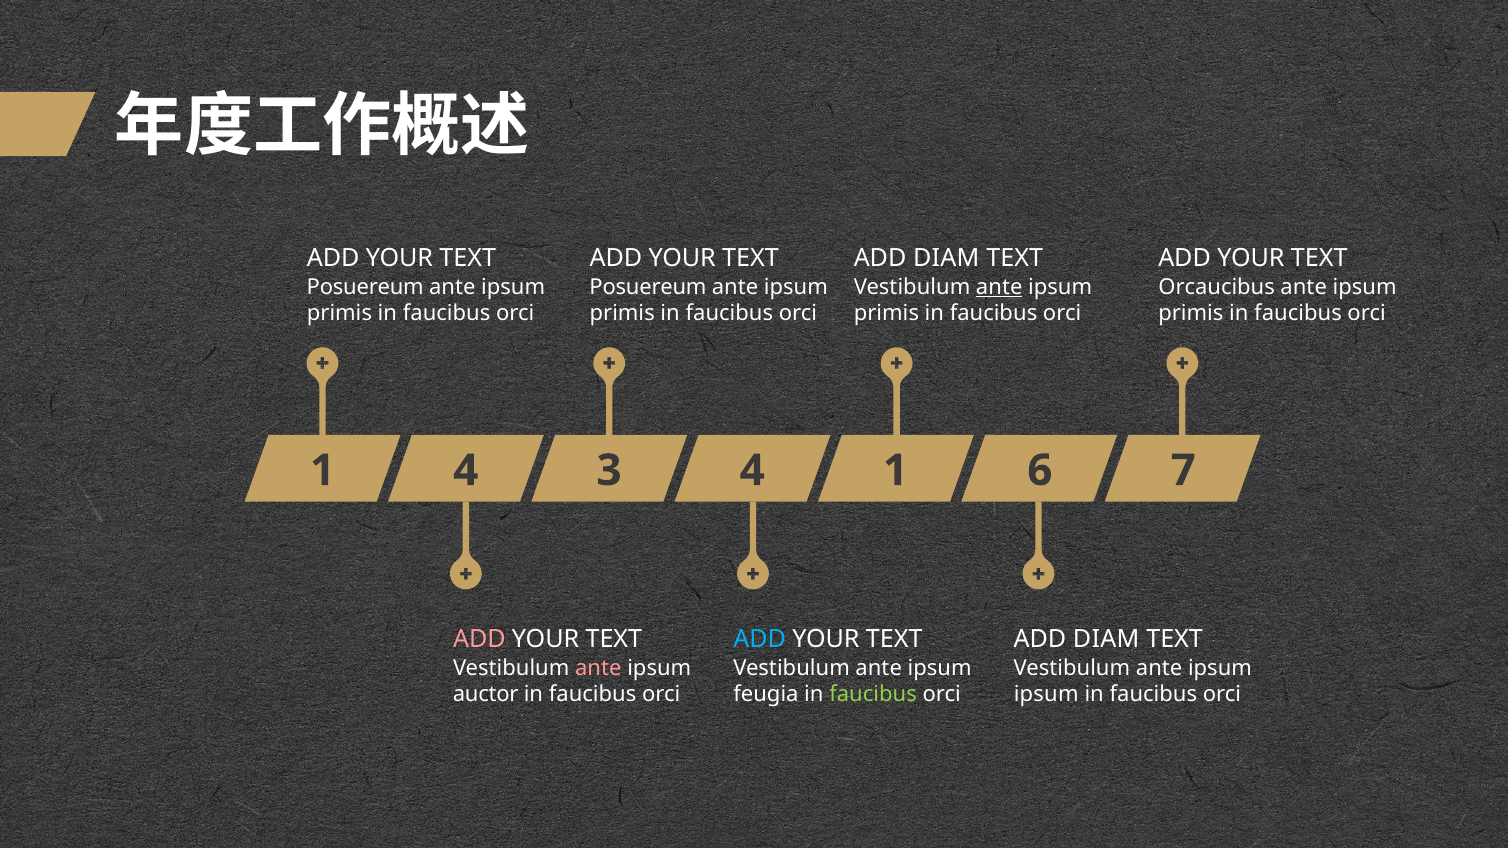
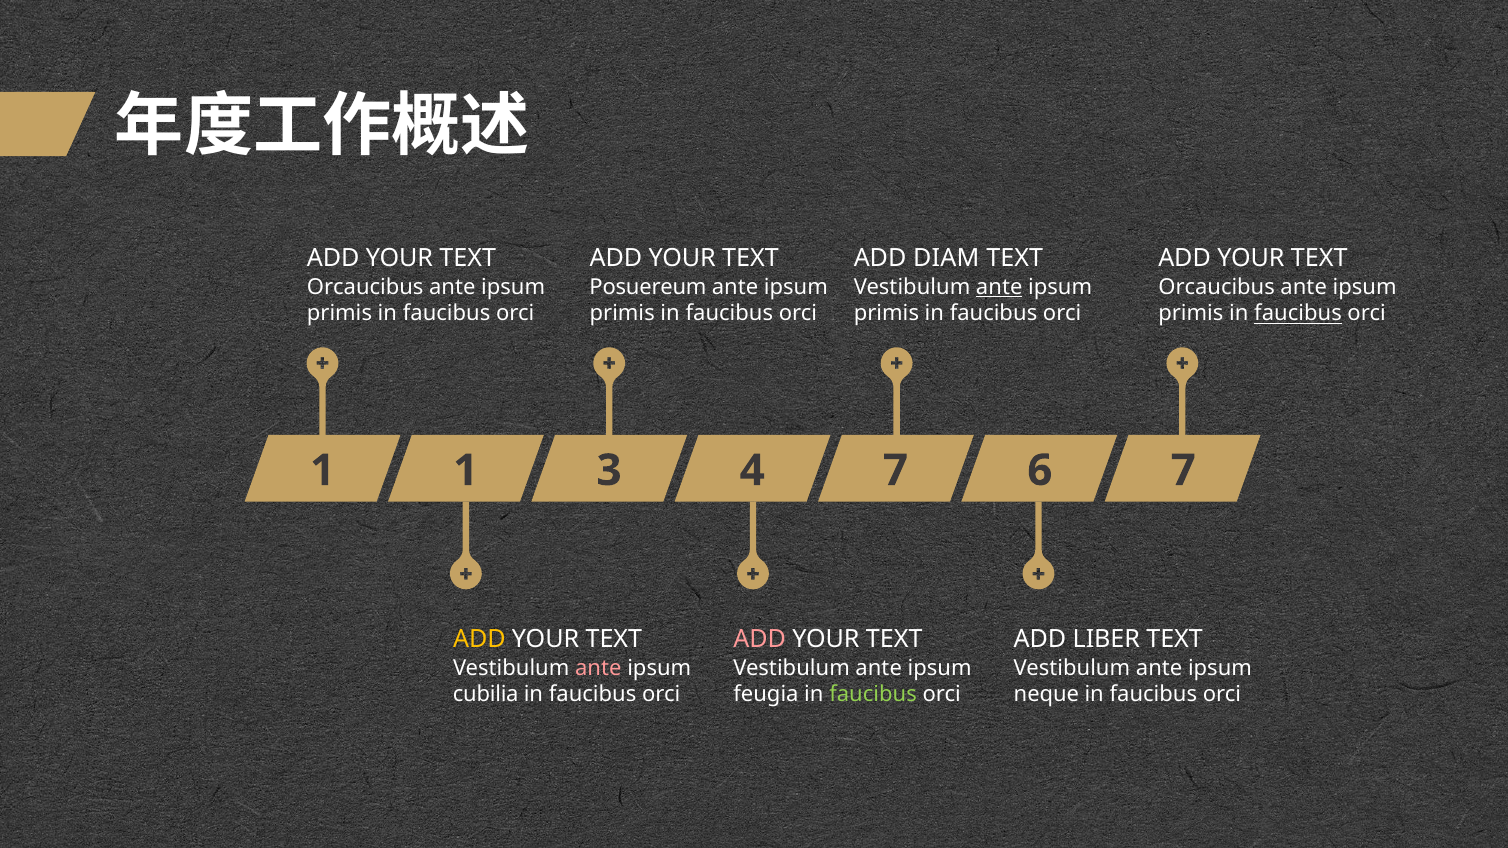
Posuereum at (365, 287): Posuereum -> Orcaucibus
faucibus at (1298, 314) underline: none -> present
1 4: 4 -> 1
4 1: 1 -> 7
ADD at (479, 640) colour: pink -> yellow
ADD at (760, 640) colour: light blue -> pink
DIAM at (1106, 640): DIAM -> LIBER
auctor: auctor -> cubilia
ipsum at (1046, 695): ipsum -> neque
